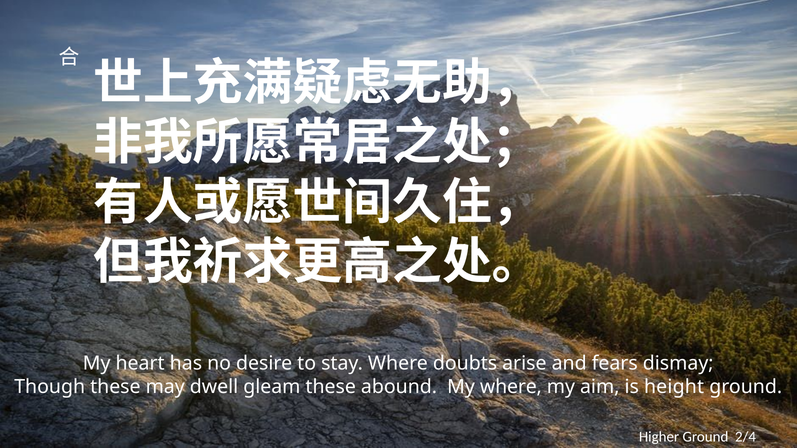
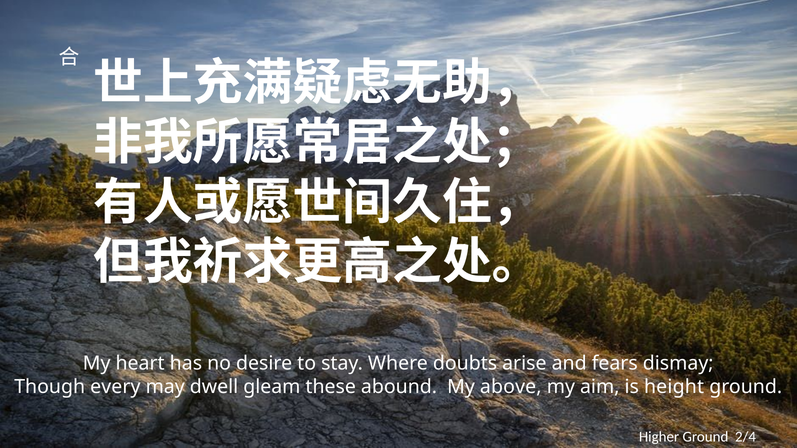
Though these: these -> every
My where: where -> above
